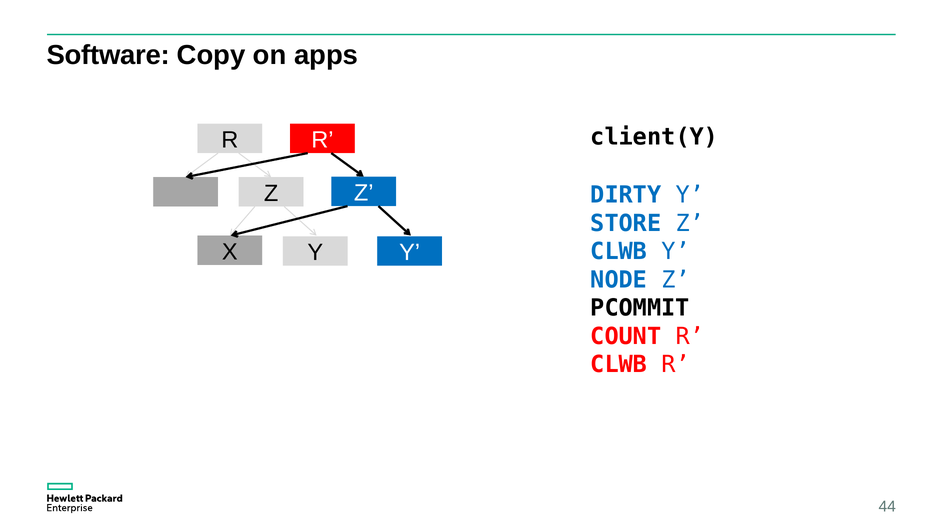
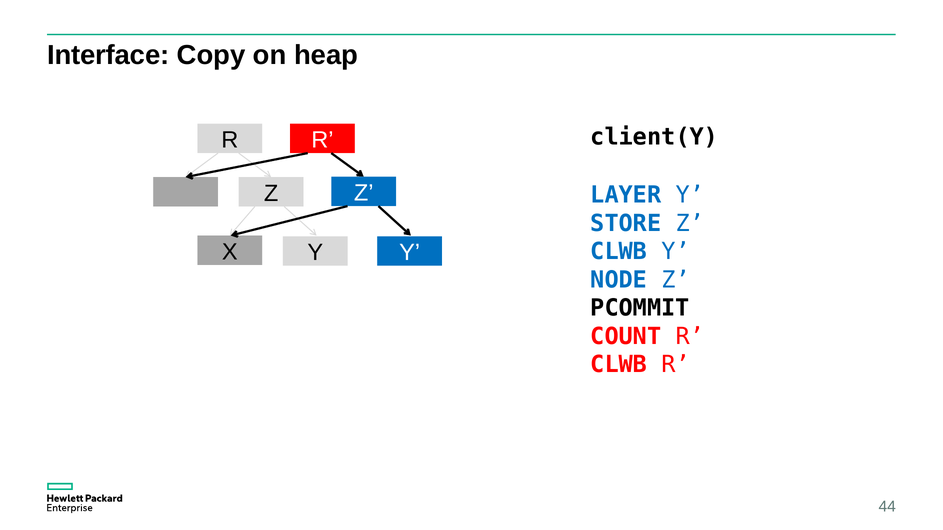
Software: Software -> Interface
apps: apps -> heap
DIRTY: DIRTY -> LAYER
